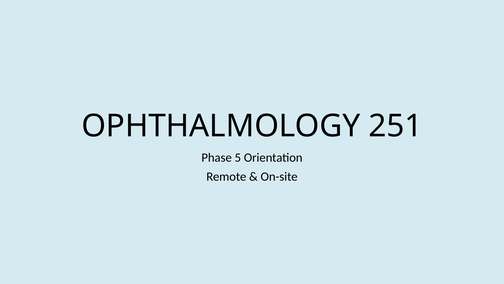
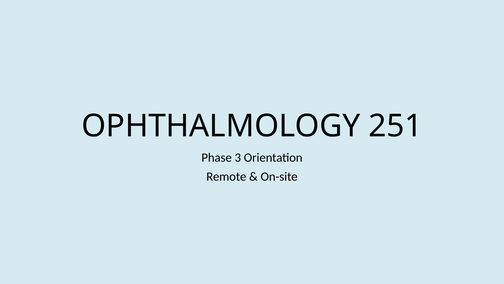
5: 5 -> 3
